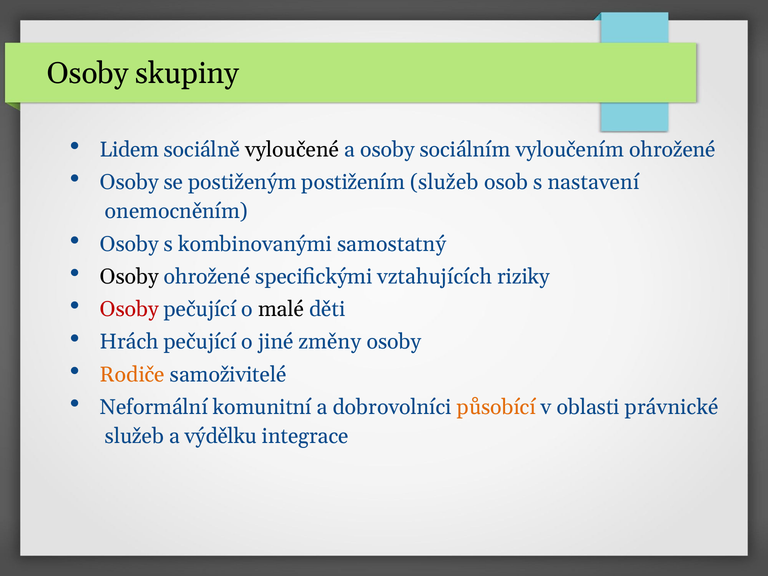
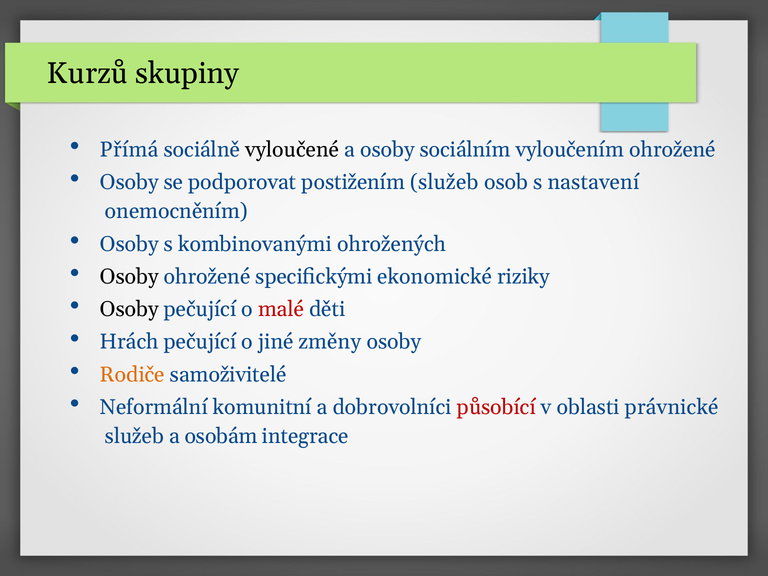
Osoby at (88, 73): Osoby -> Kurzů
Lidem: Lidem -> Přímá
postiženým: postiženým -> podporovat
samostatný: samostatný -> ohrožených
vztahujících: vztahujících -> ekonomické
Osoby at (129, 309) colour: red -> black
malé colour: black -> red
působící colour: orange -> red
výdělku: výdělku -> osobám
